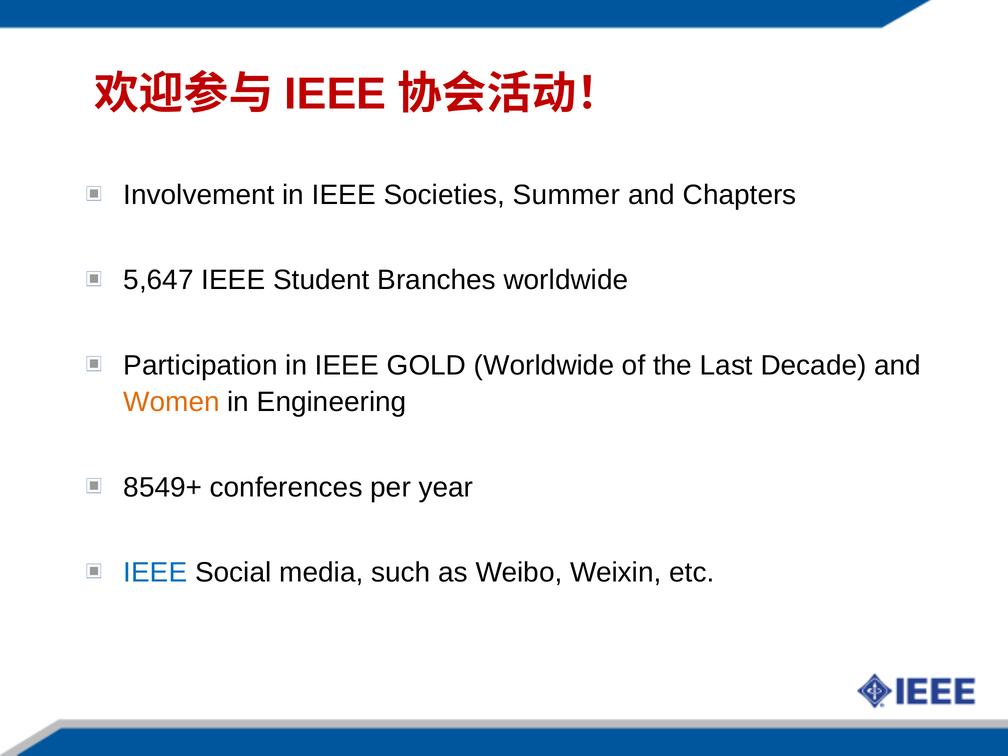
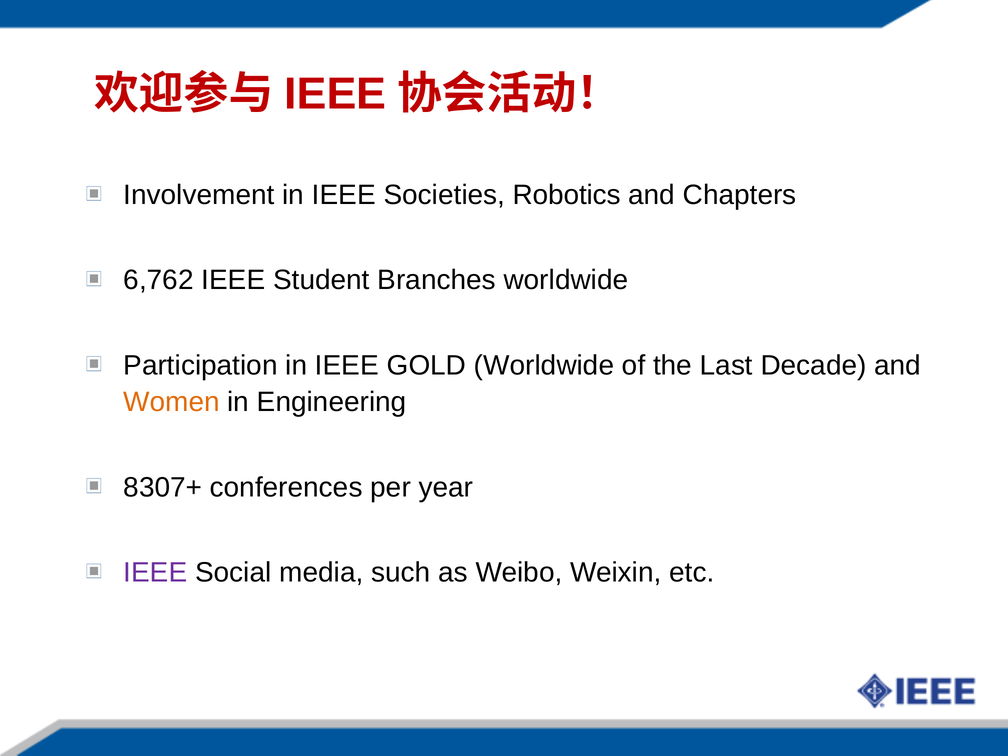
Summer: Summer -> Robotics
5,647: 5,647 -> 6,762
8549+: 8549+ -> 8307+
IEEE at (155, 572) colour: blue -> purple
